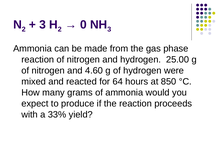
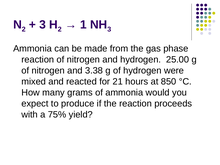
0: 0 -> 1
4.60: 4.60 -> 3.38
64: 64 -> 21
33%: 33% -> 75%
